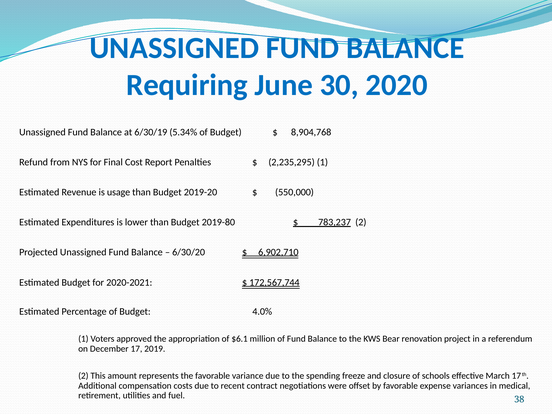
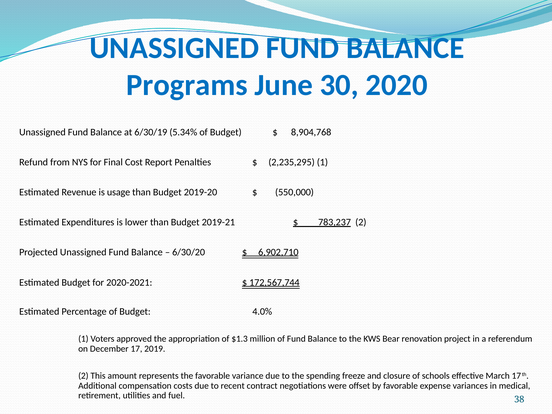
Requiring: Requiring -> Programs
2019-80: 2019-80 -> 2019-21
$6.1: $6.1 -> $1.3
